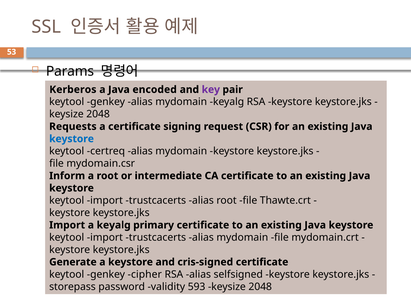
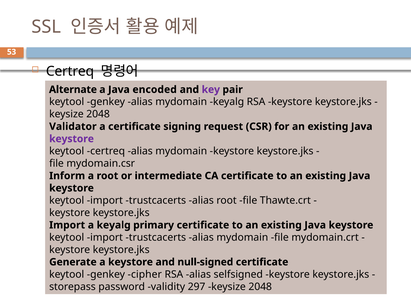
Params at (70, 71): Params -> Certreq
Kerberos: Kerberos -> Alternate
Requests: Requests -> Validator
keystore at (72, 139) colour: blue -> purple
cris-signed: cris-signed -> null-signed
593: 593 -> 297
